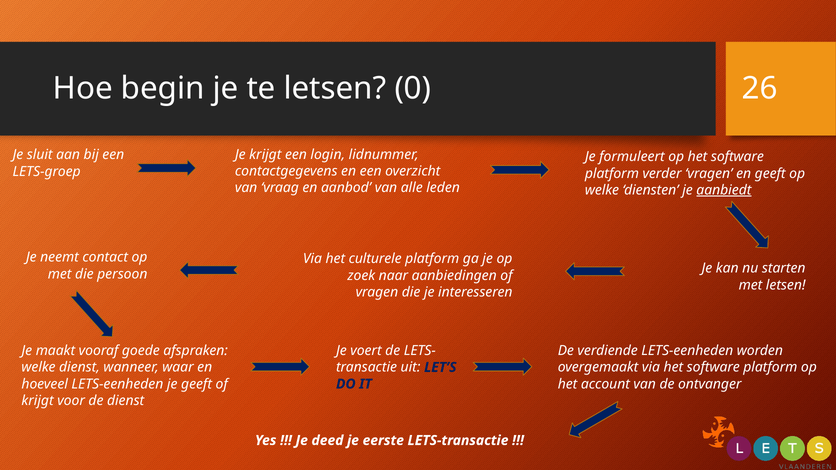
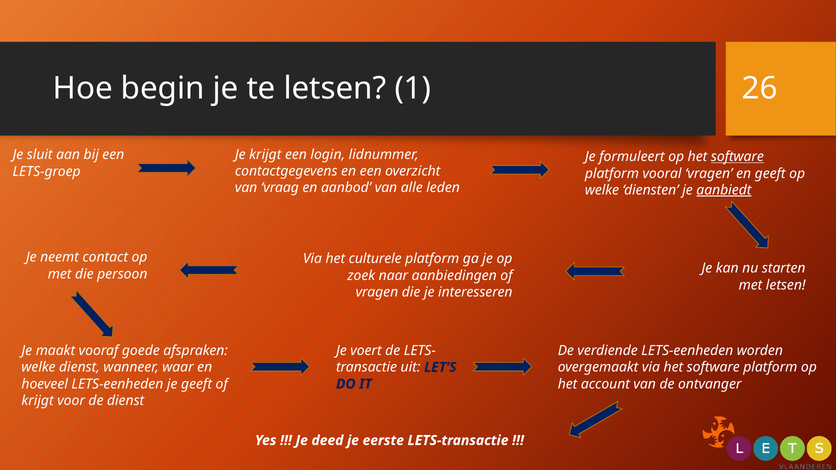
0: 0 -> 1
software at (737, 157) underline: none -> present
verder: verder -> vooral
